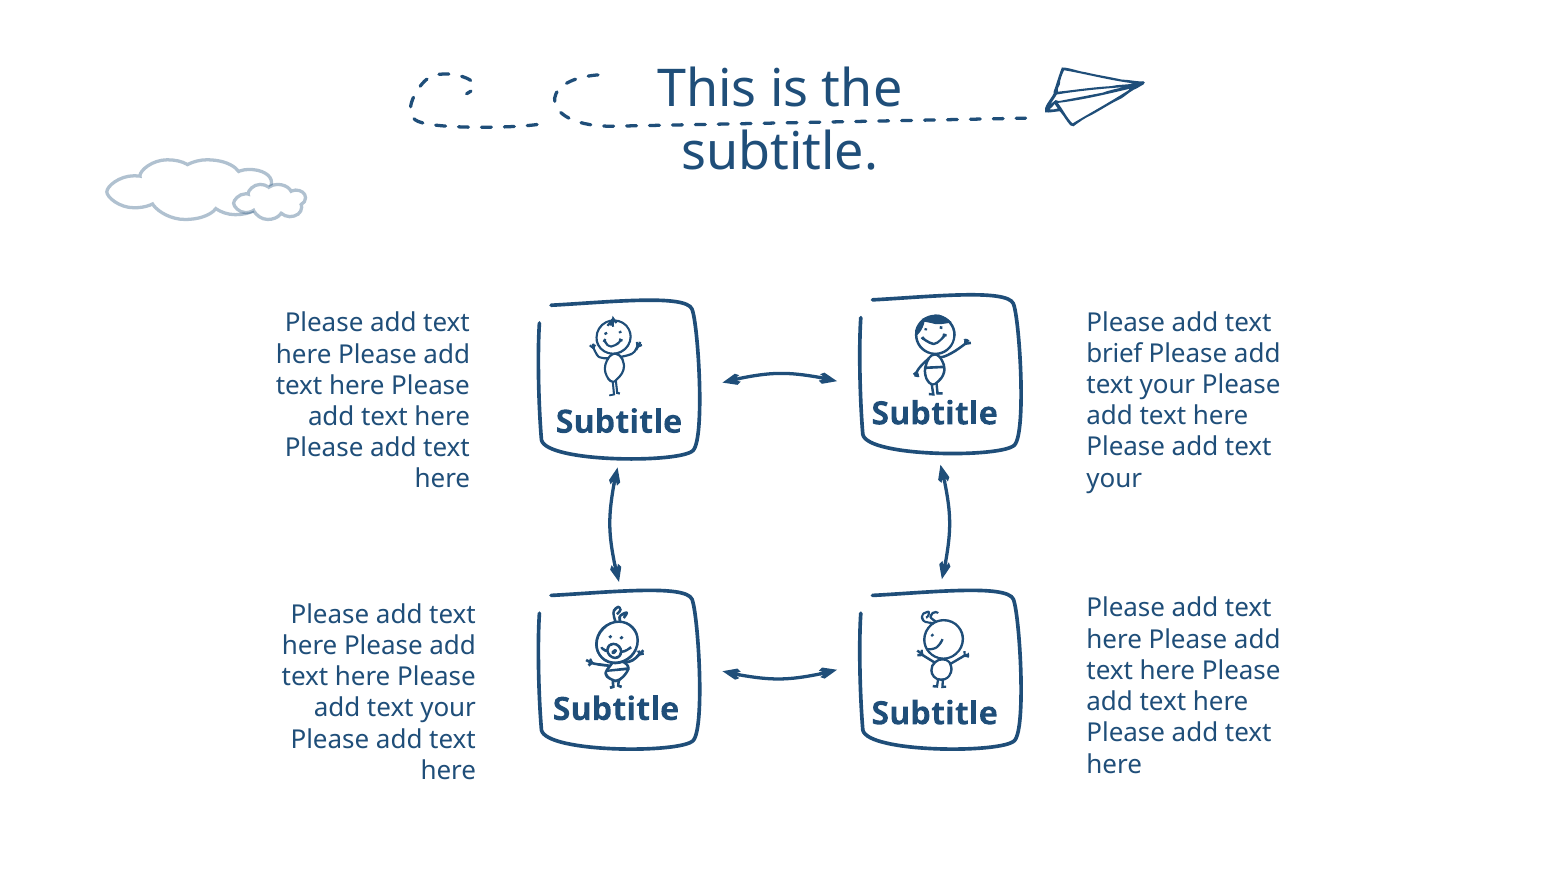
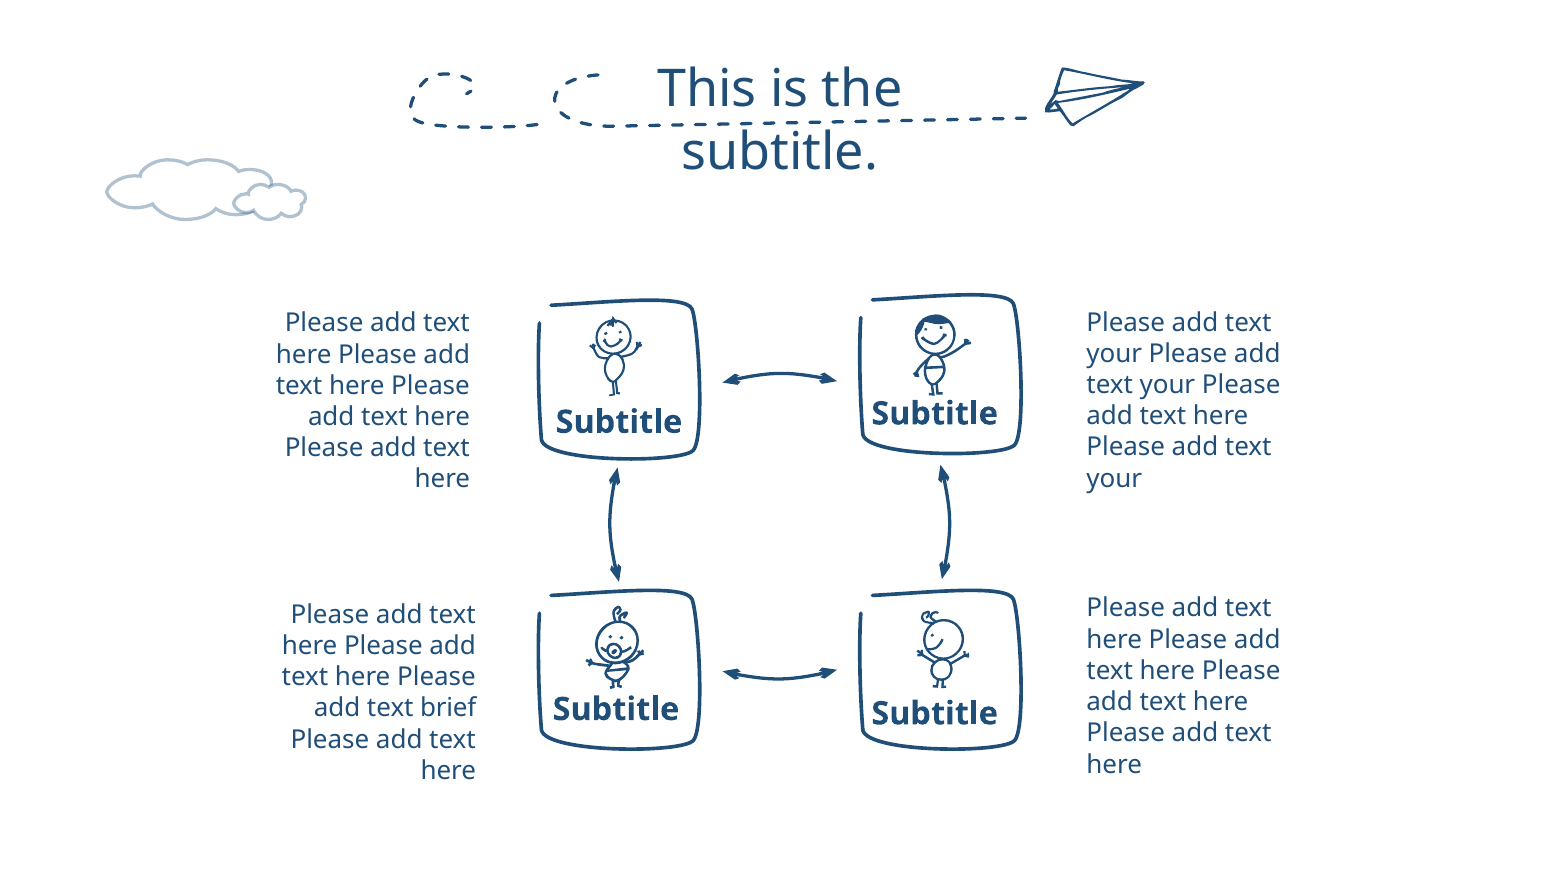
brief at (1114, 354): brief -> your
your at (448, 709): your -> brief
